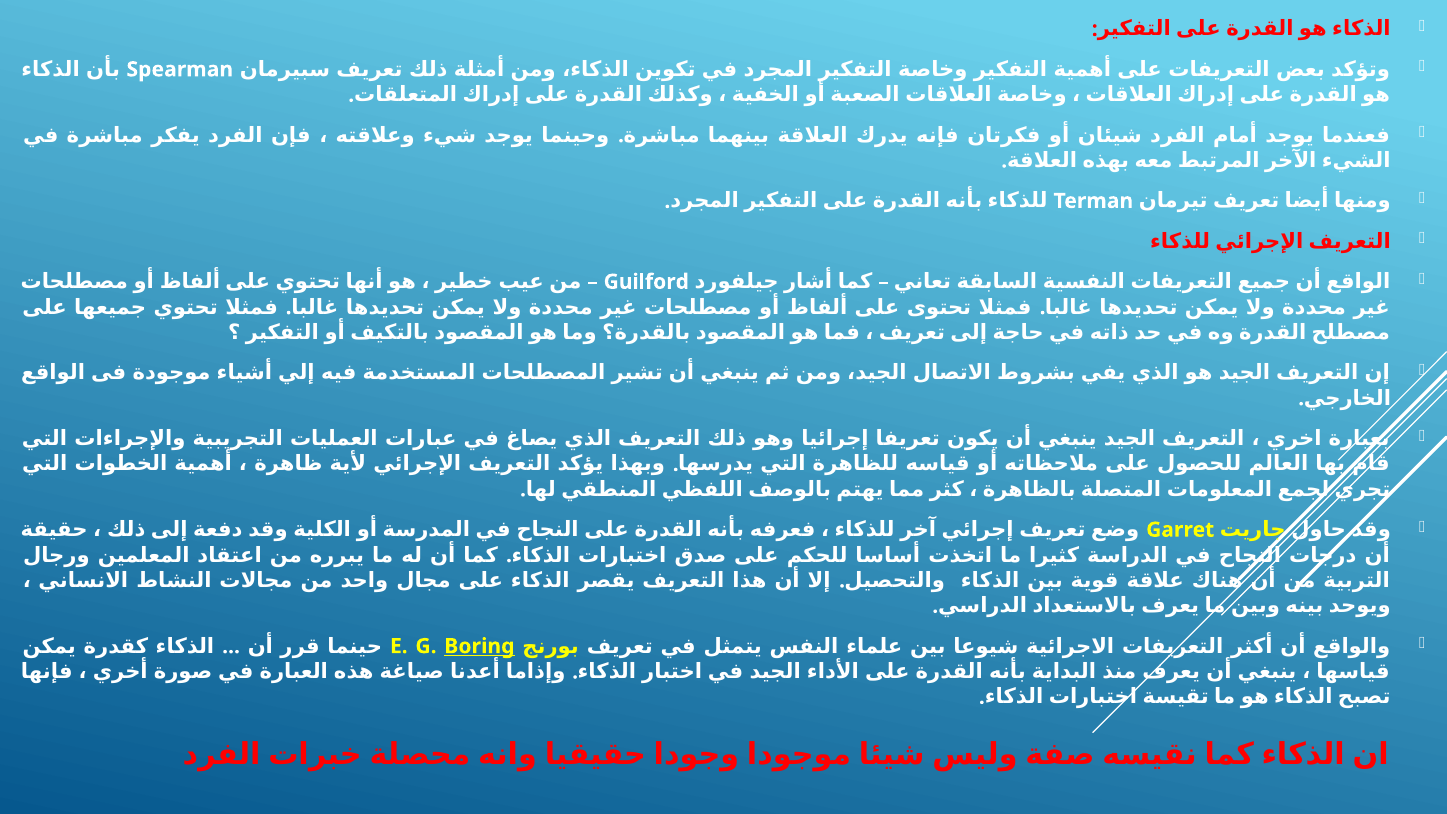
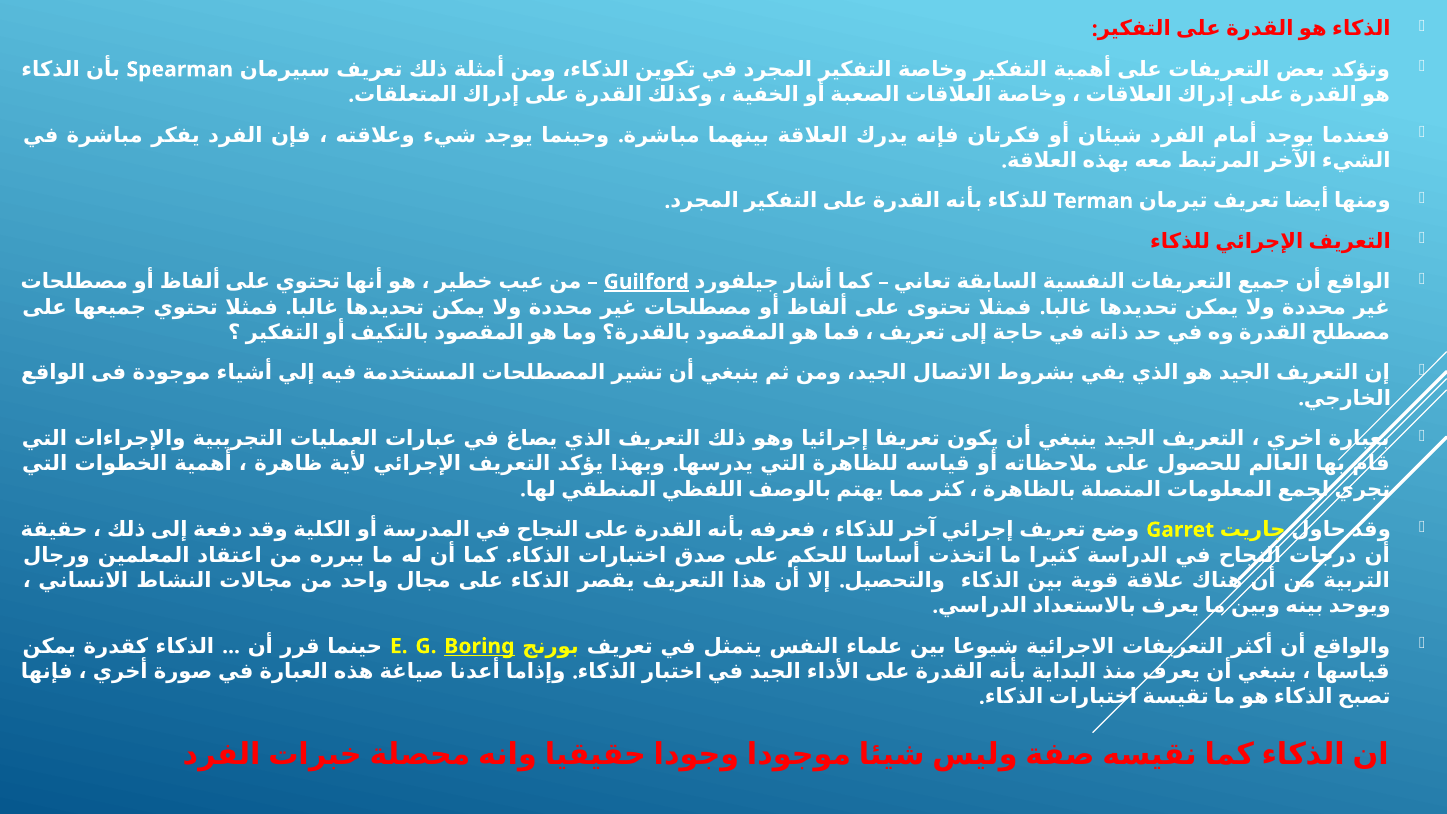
Guilford underline: none -> present
